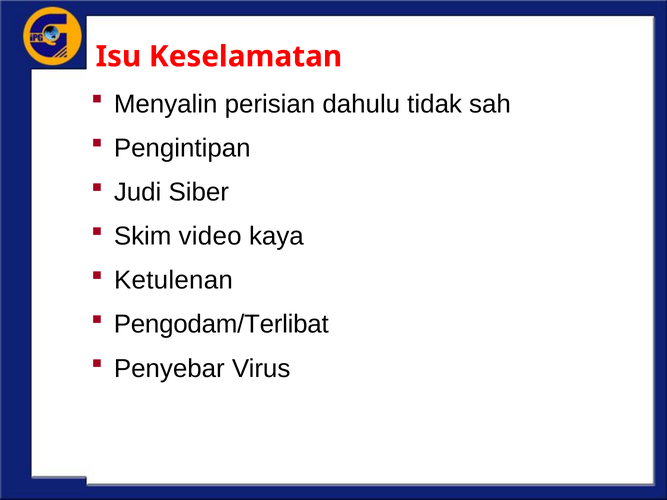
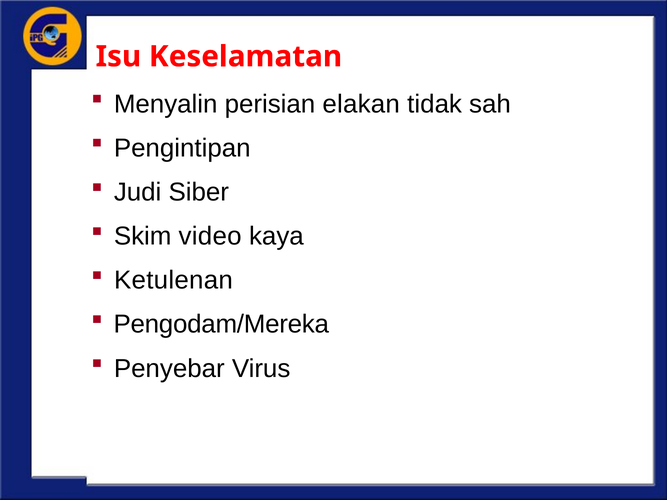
dahulu: dahulu -> elakan
Pengodam/Terlibat: Pengodam/Terlibat -> Pengodam/Mereka
